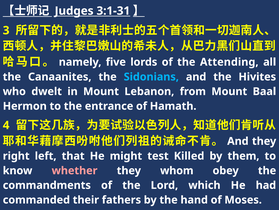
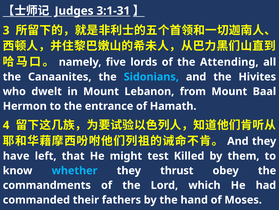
right: right -> have
whether colour: pink -> light blue
whom: whom -> thrust
